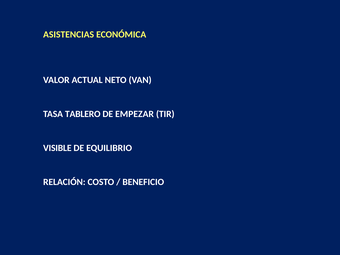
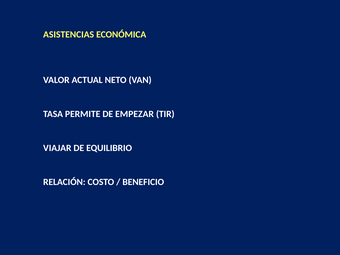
TABLERO: TABLERO -> PERMITE
VISIBLE: VISIBLE -> VIAJAR
